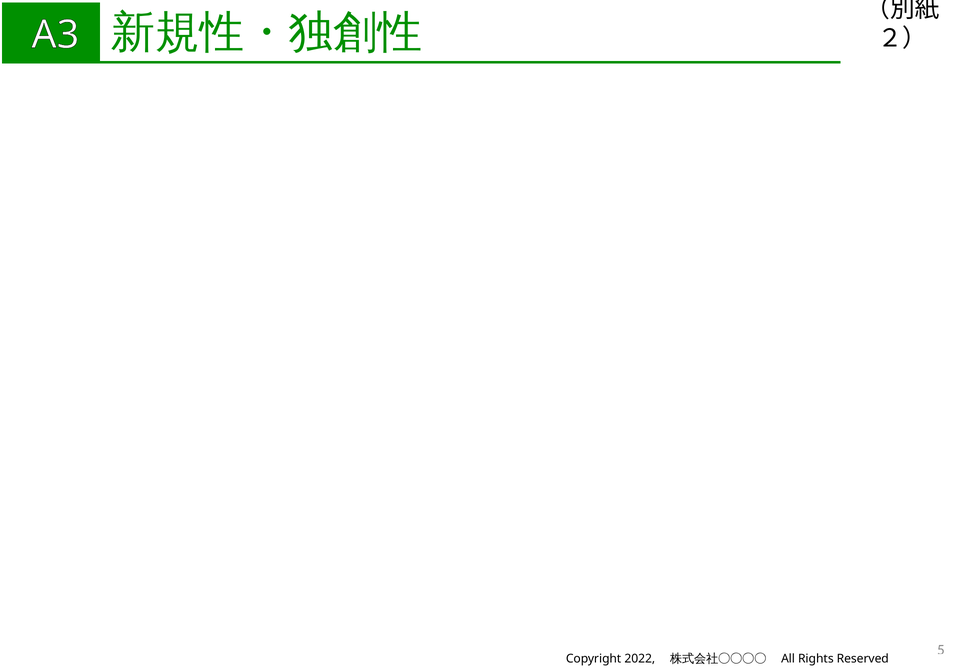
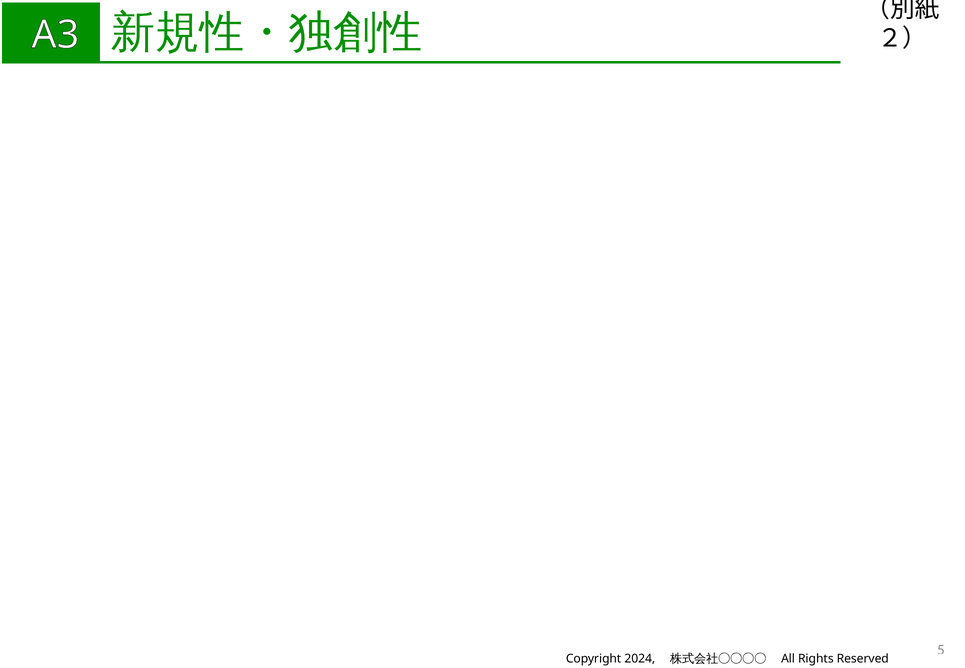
2022: 2022 -> 2024
